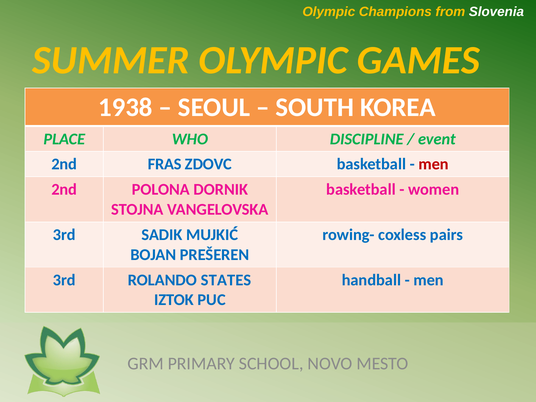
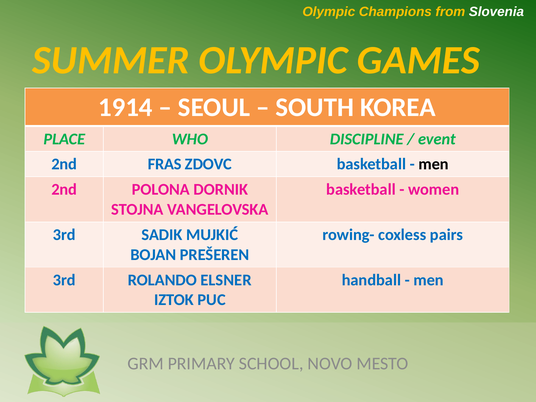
1938: 1938 -> 1914
men at (434, 164) colour: red -> black
STATES: STATES -> ELSNER
